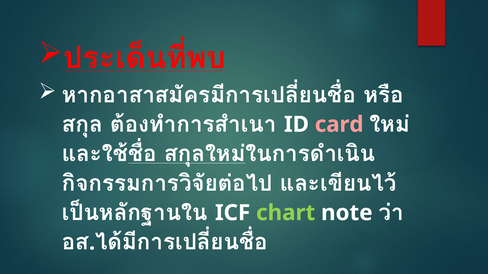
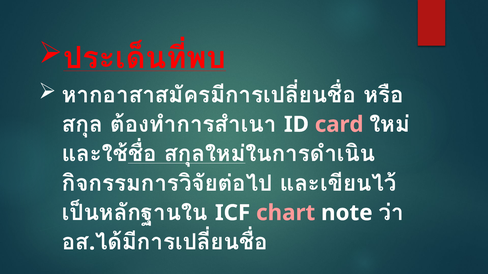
chart colour: light green -> pink
